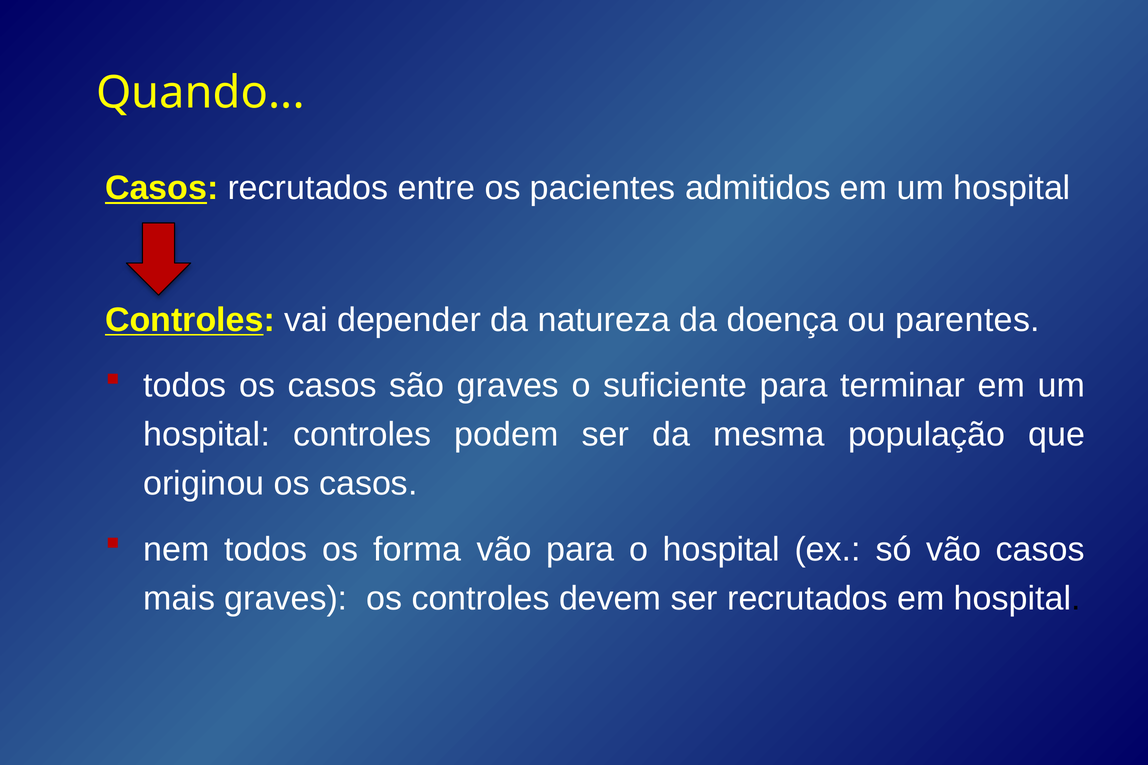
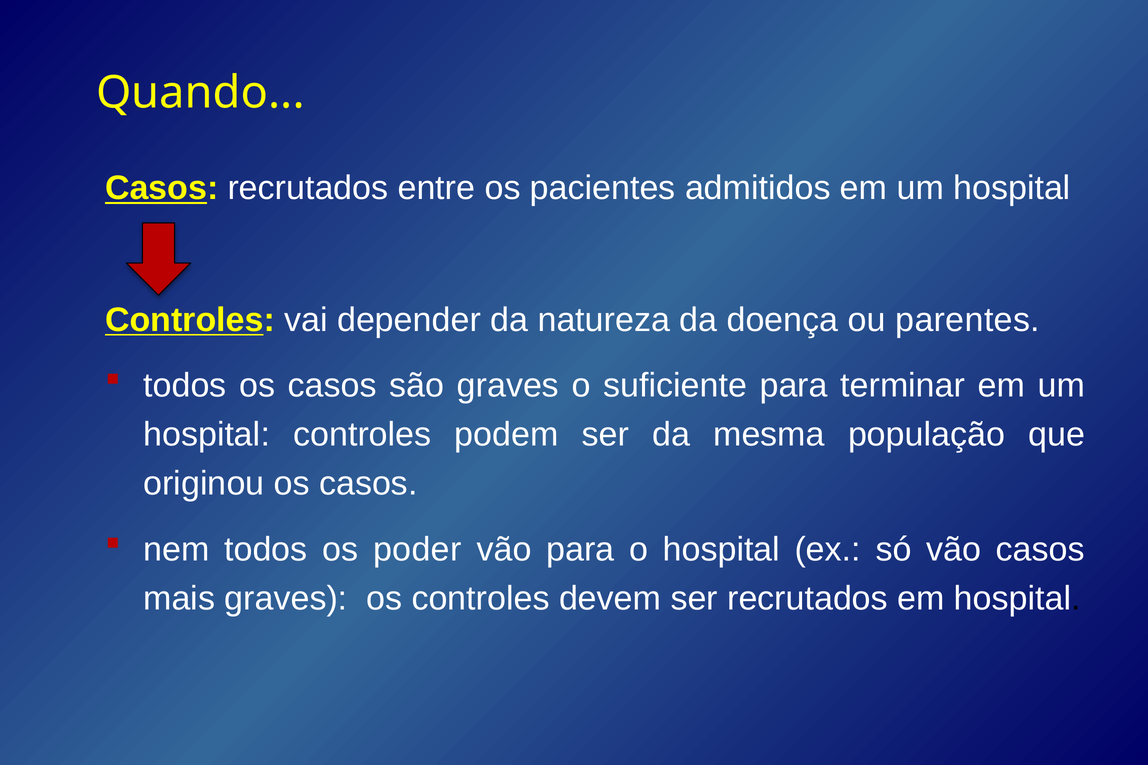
forma: forma -> poder
